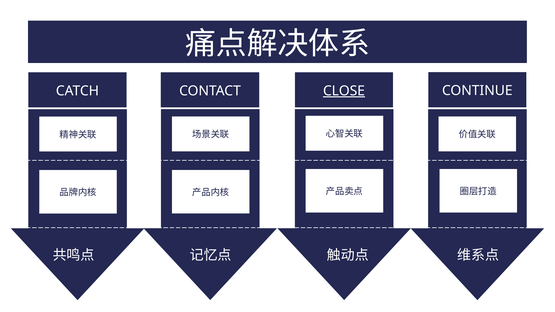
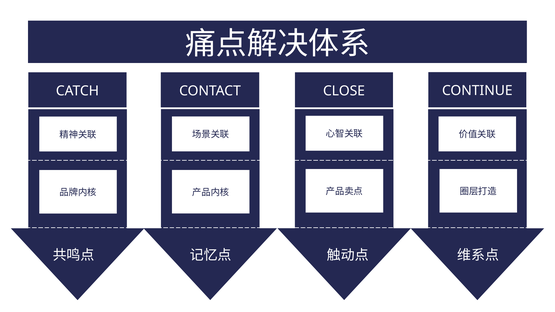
CLOSE underline: present -> none
